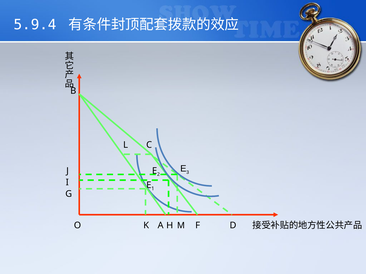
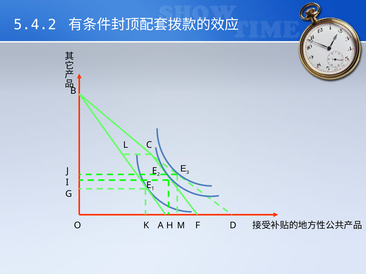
5.9.4: 5.9.4 -> 5.4.2
